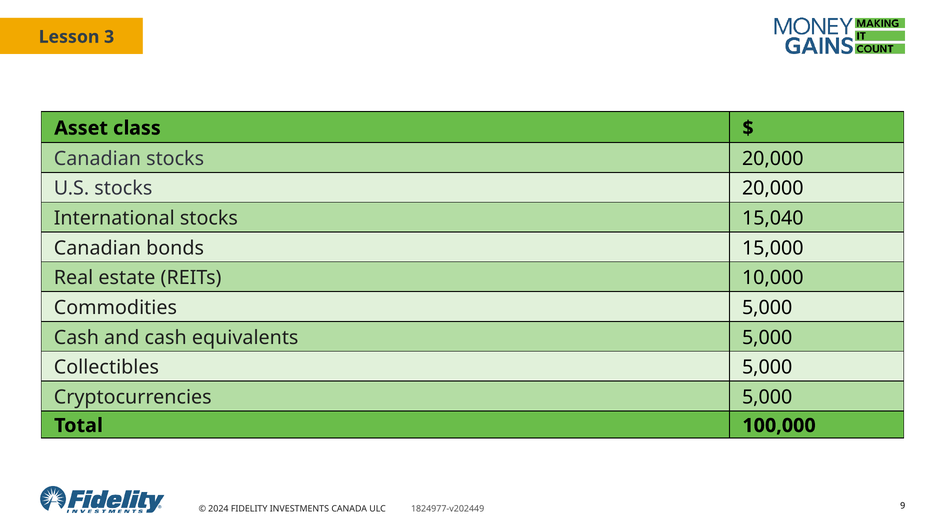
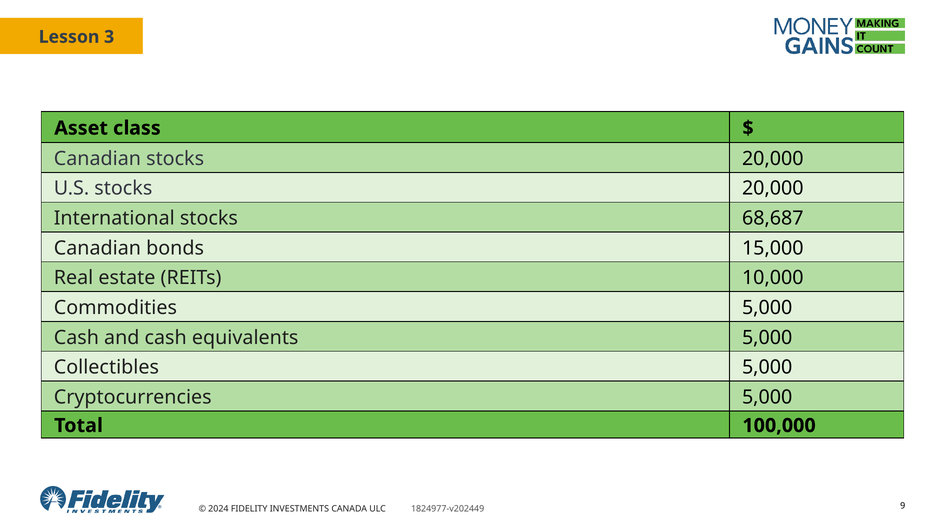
15,040: 15,040 -> 68,687
